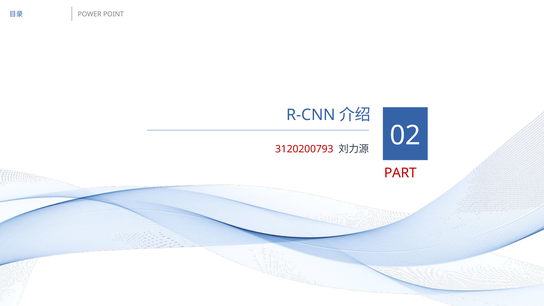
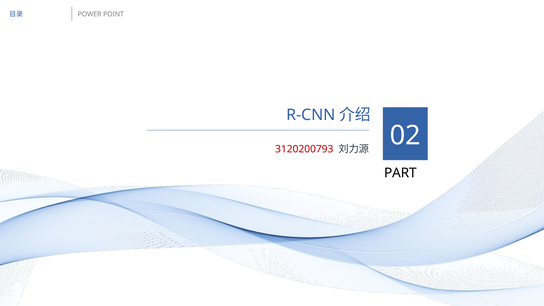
PART colour: red -> black
